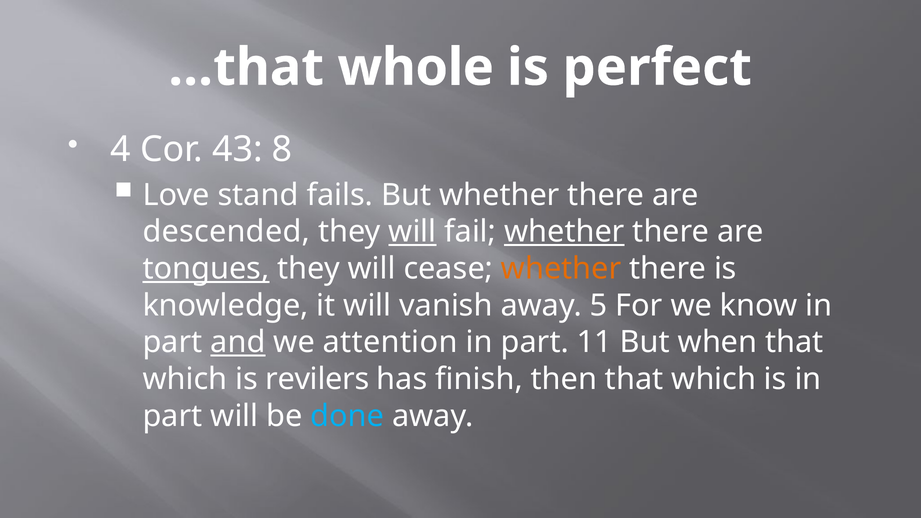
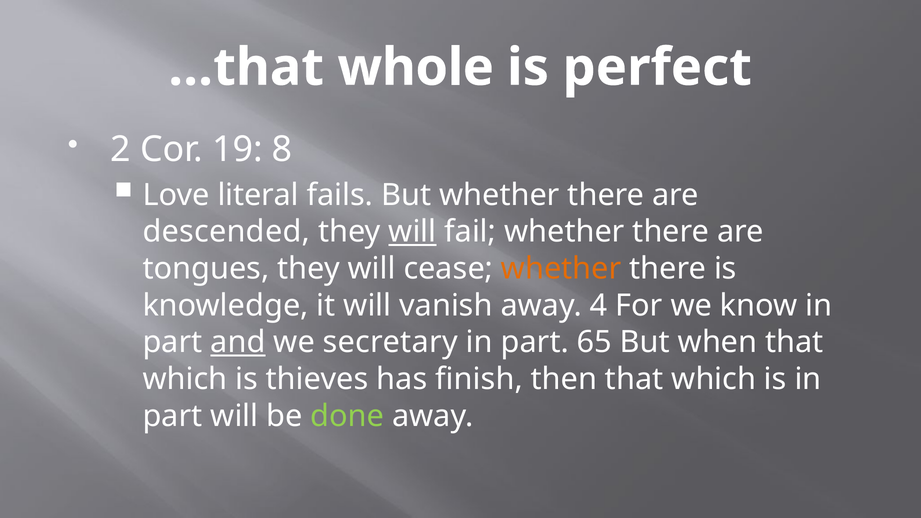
4: 4 -> 2
43: 43 -> 19
stand: stand -> literal
whether at (564, 232) underline: present -> none
tongues underline: present -> none
5: 5 -> 4
attention: attention -> secretary
11: 11 -> 65
revilers: revilers -> thieves
done colour: light blue -> light green
